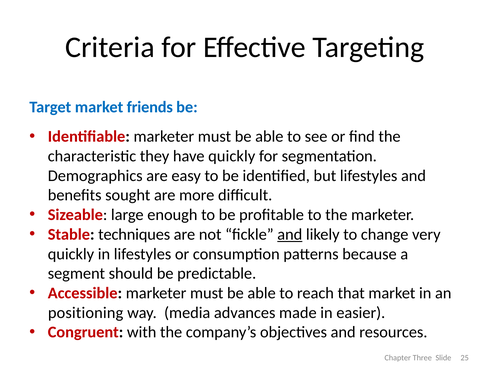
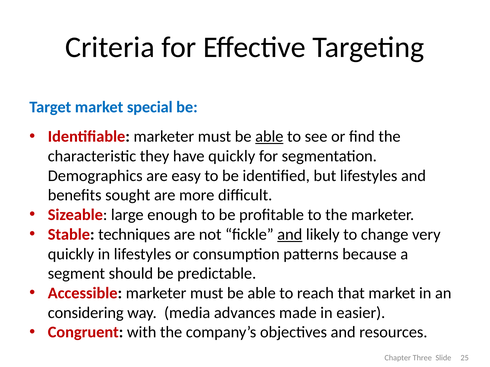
friends: friends -> special
able at (269, 137) underline: none -> present
positioning: positioning -> considering
